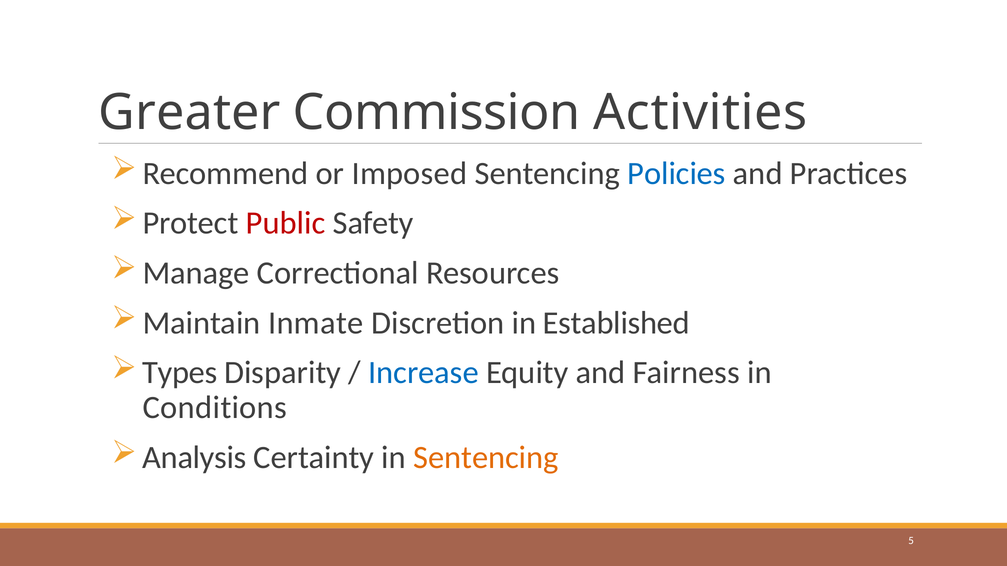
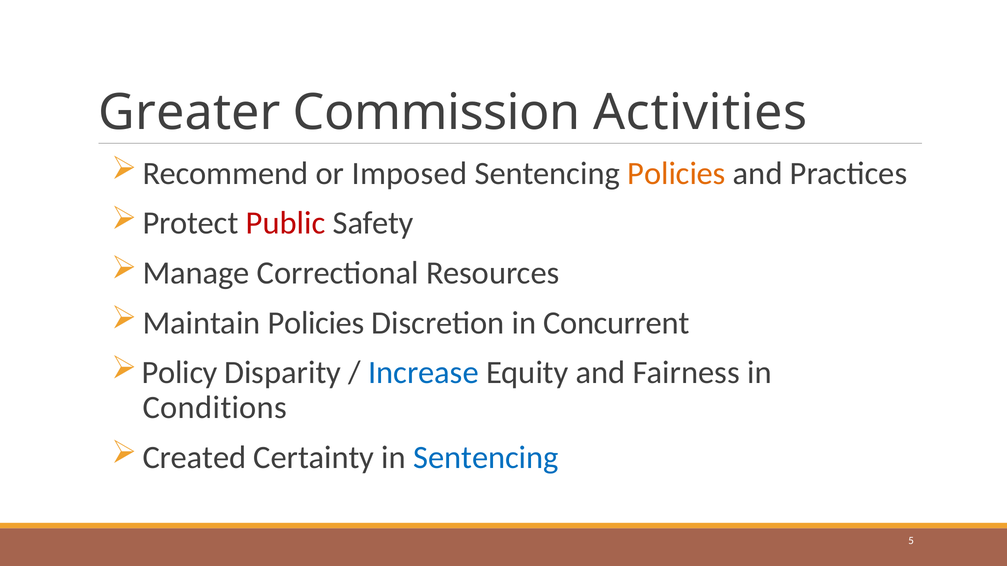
Policies at (677, 174) colour: blue -> orange
Maintain Inmate: Inmate -> Policies
Established: Established -> Concurrent
Types: Types -> Policy
Analysis: Analysis -> Created
Sentencing at (486, 458) colour: orange -> blue
